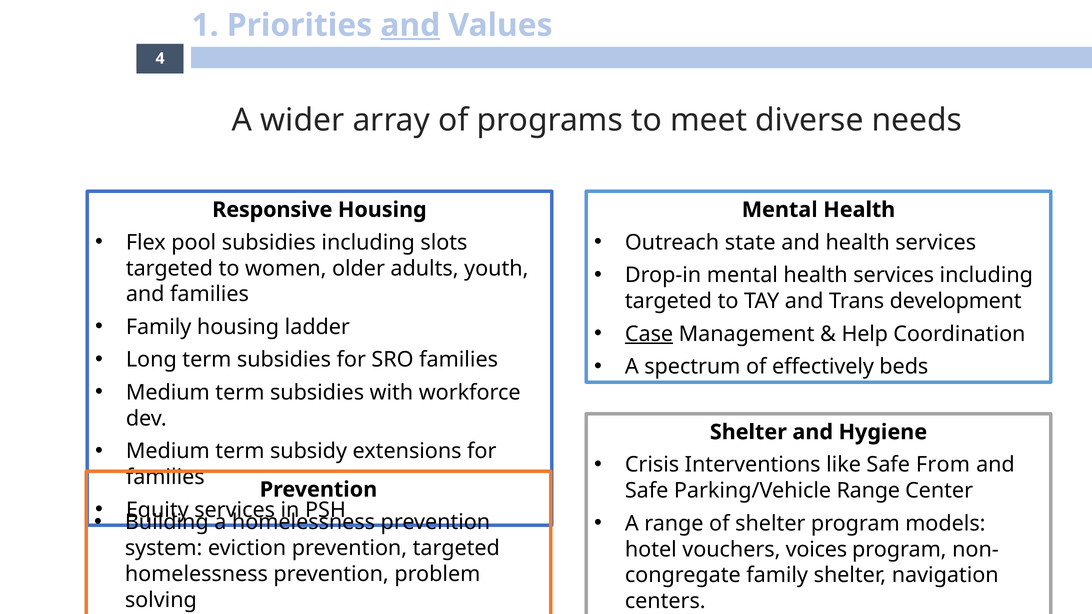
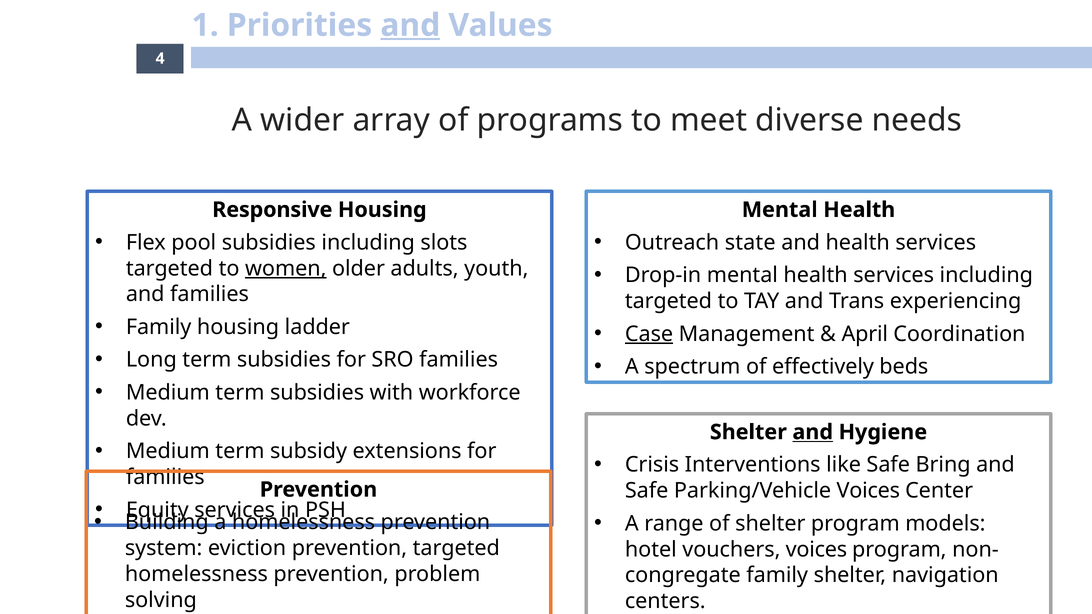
women underline: none -> present
development: development -> experiencing
Help: Help -> April
and at (813, 432) underline: none -> present
From: From -> Bring
Parking/Vehicle Range: Range -> Voices
